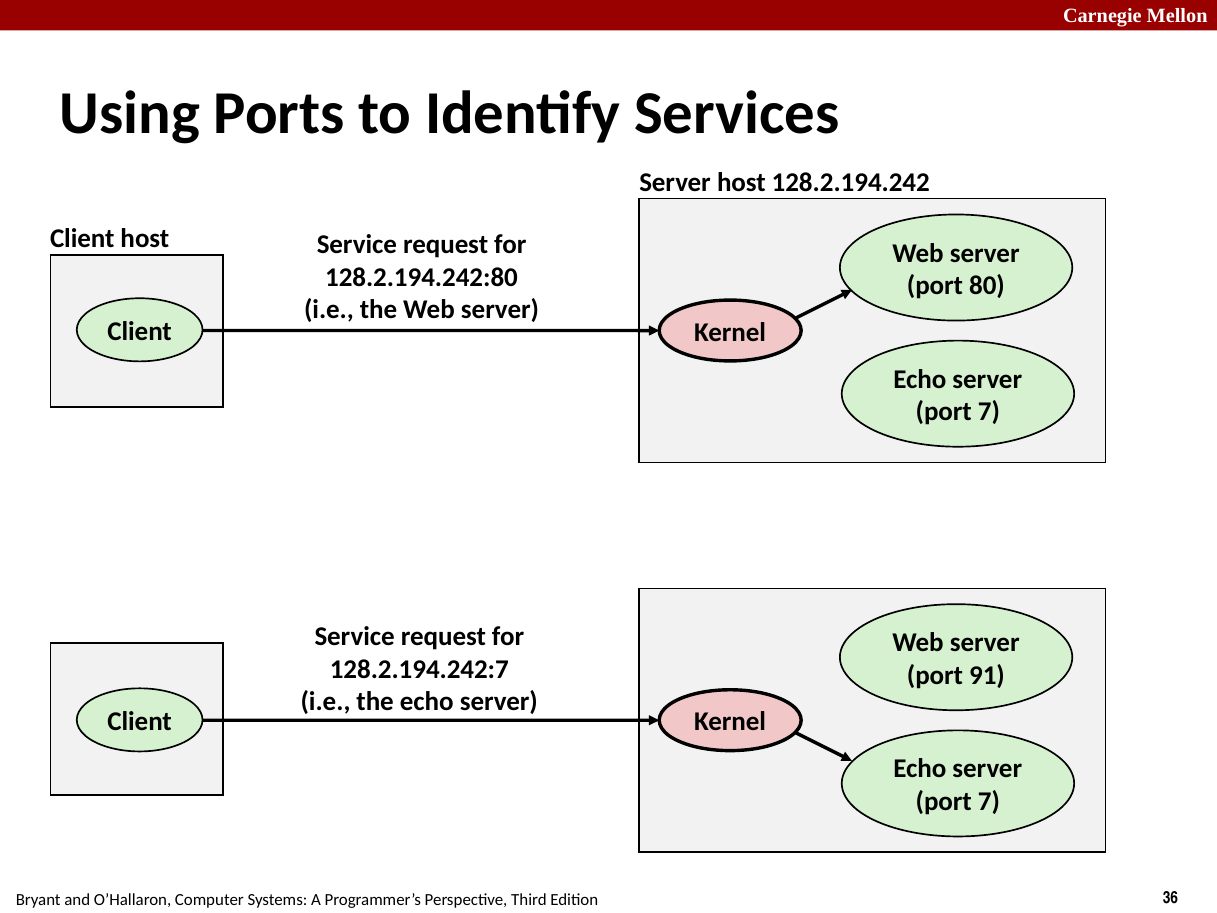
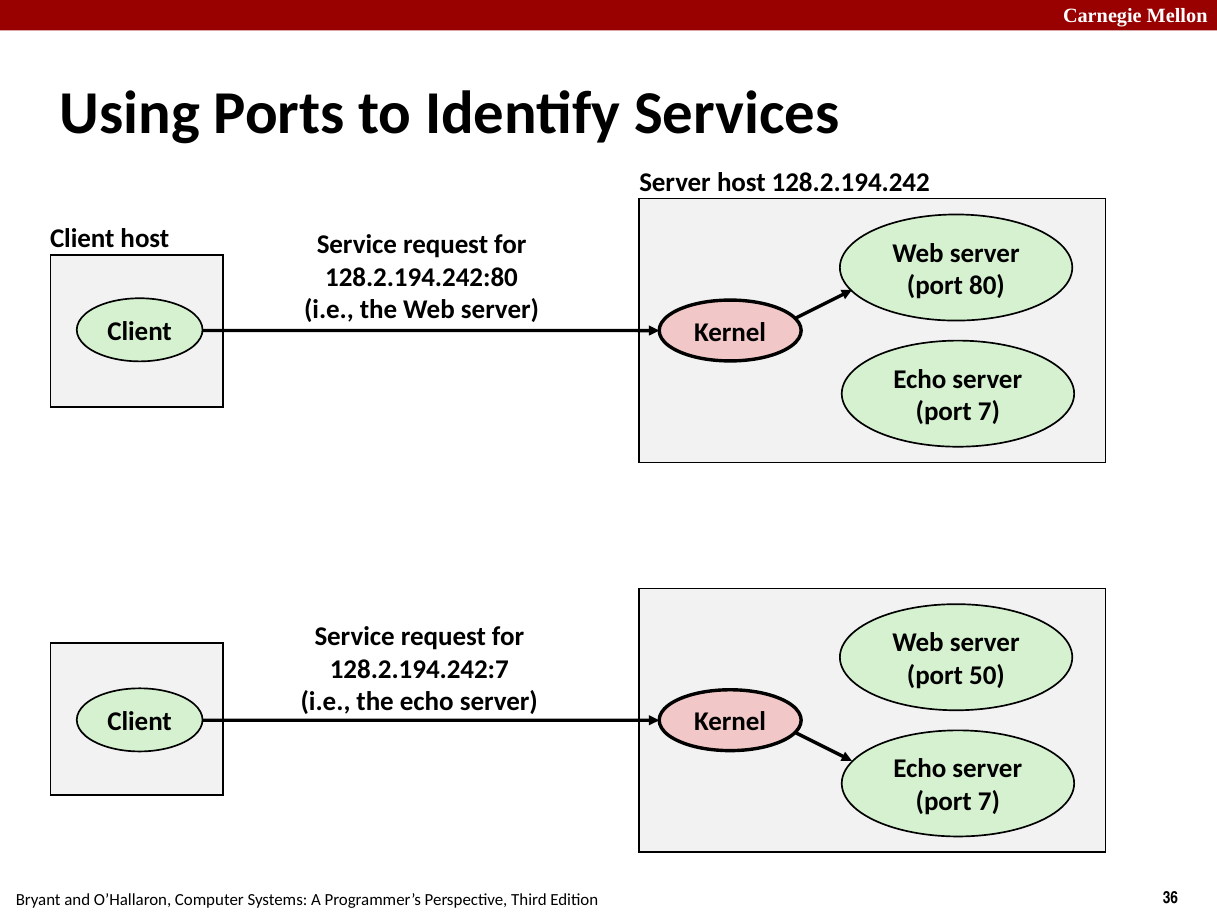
91: 91 -> 50
